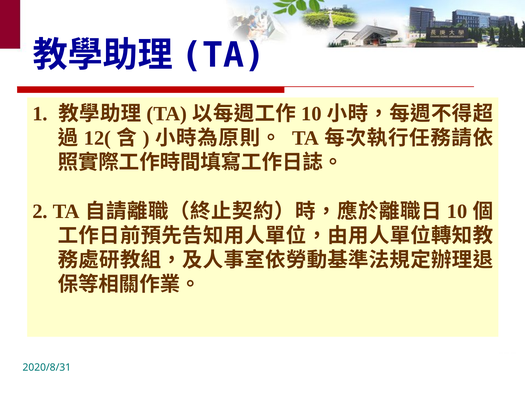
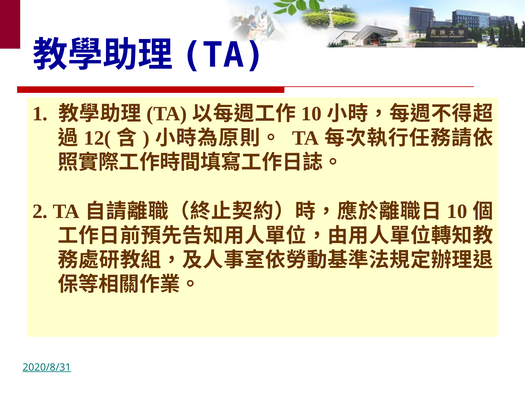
2020/8/31 underline: none -> present
